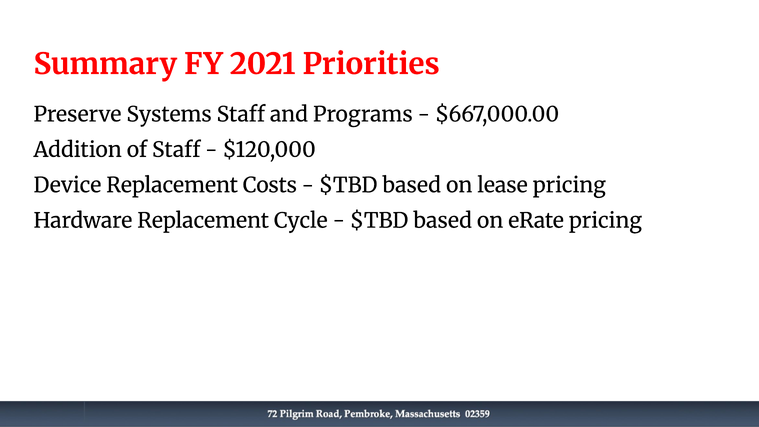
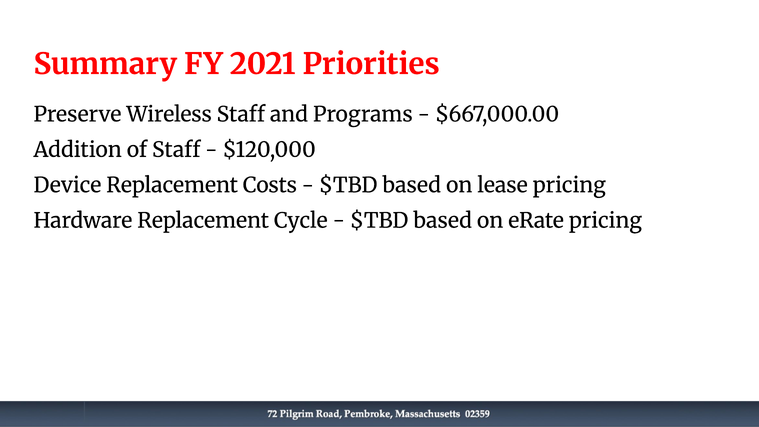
Systems: Systems -> Wireless
